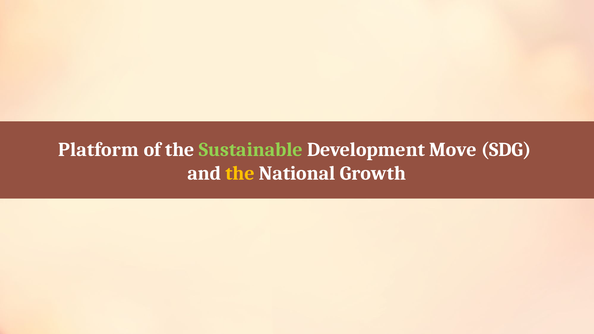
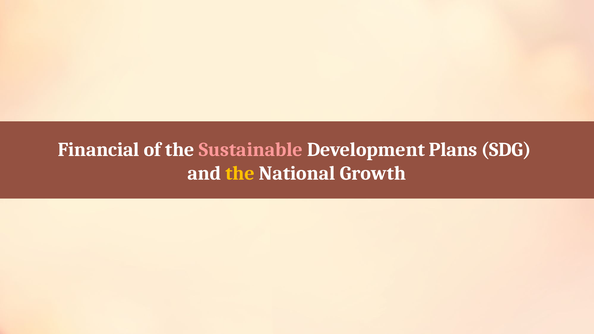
Platform: Platform -> Financial
Sustainable colour: light green -> pink
Move: Move -> Plans
